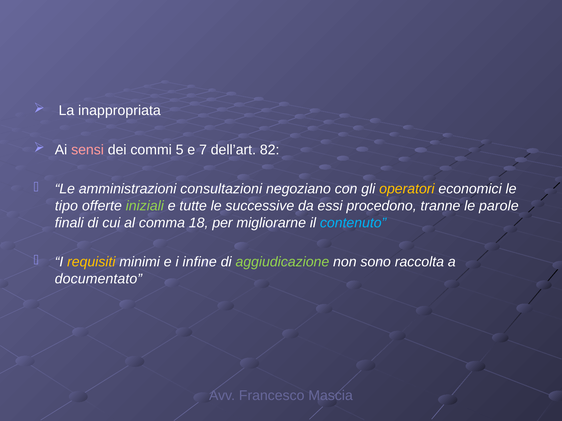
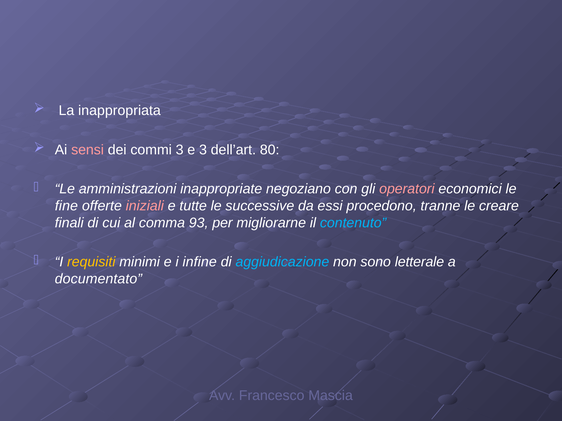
commi 5: 5 -> 3
e 7: 7 -> 3
82: 82 -> 80
consultazioni: consultazioni -> inappropriate
operatori colour: yellow -> pink
tipo: tipo -> fine
iniziali colour: light green -> pink
parole: parole -> creare
18: 18 -> 93
aggiudicazione colour: light green -> light blue
raccolta: raccolta -> letterale
